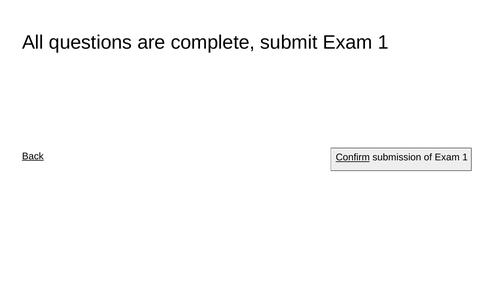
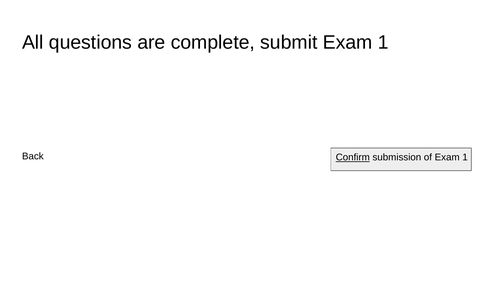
Back underline: present -> none
